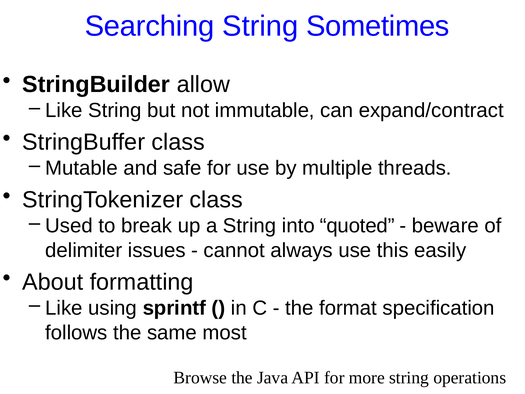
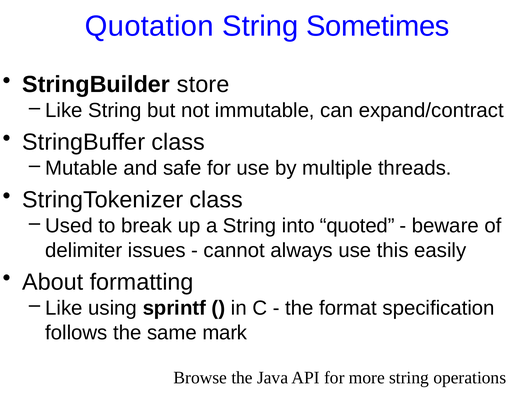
Searching: Searching -> Quotation
allow: allow -> store
most: most -> mark
